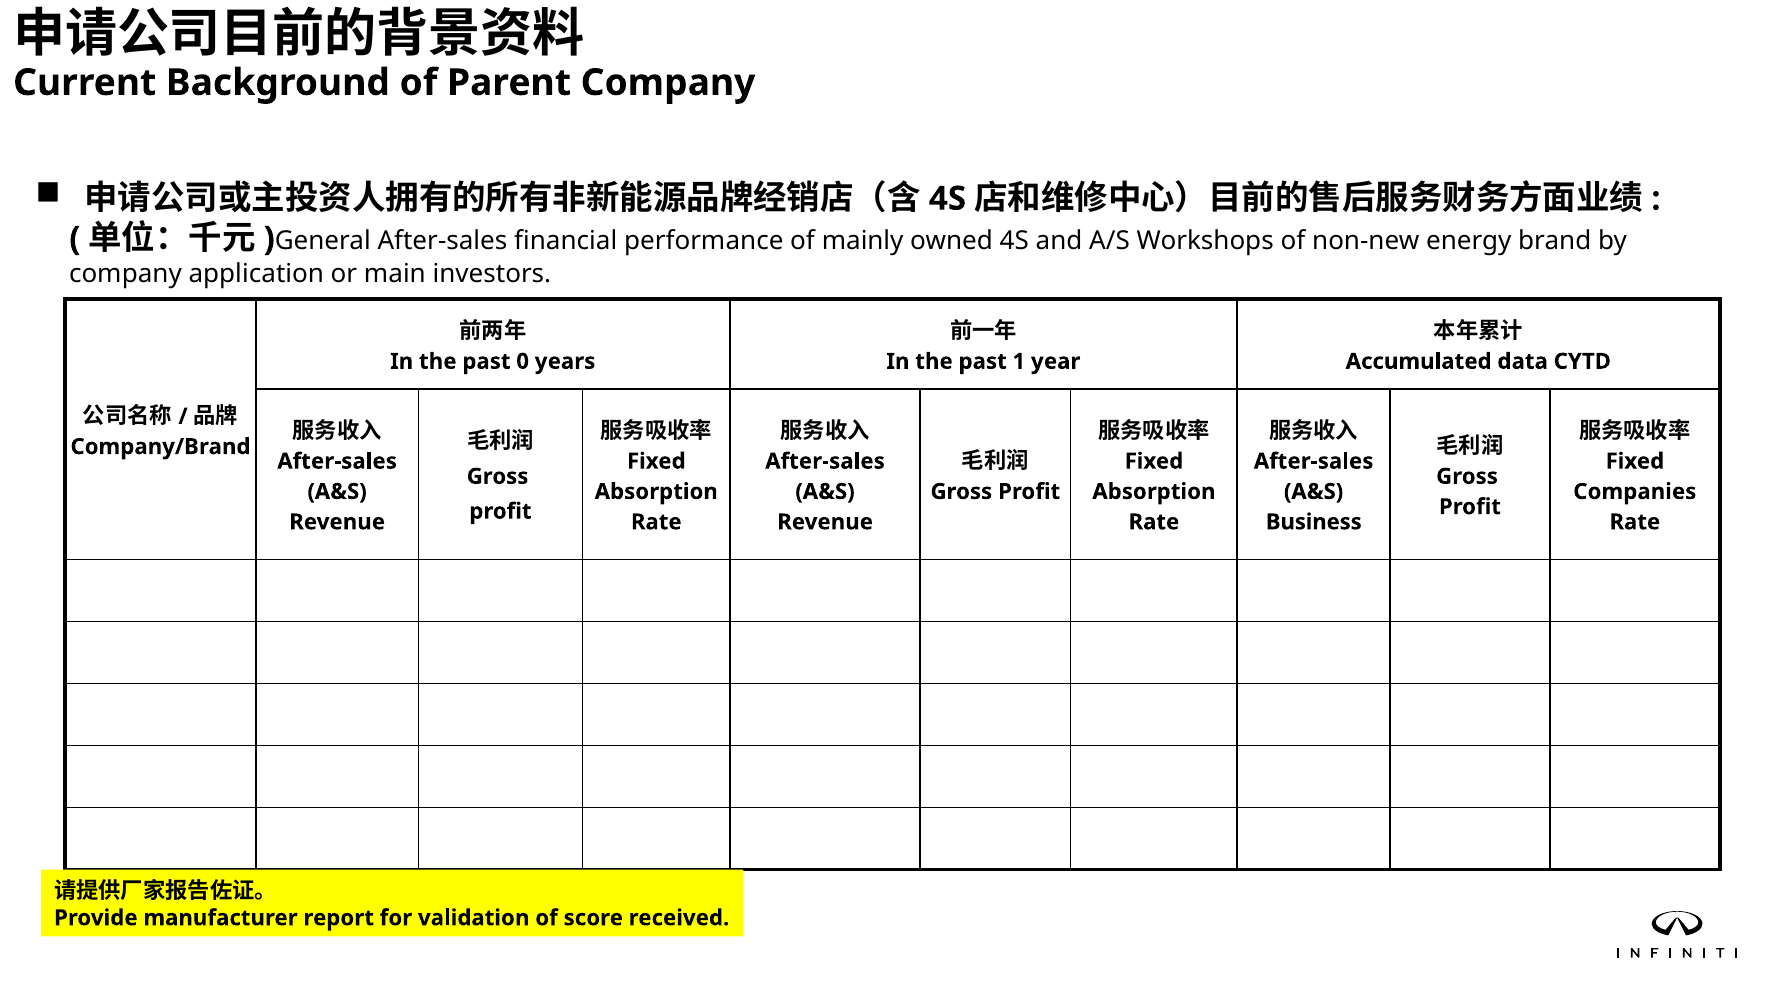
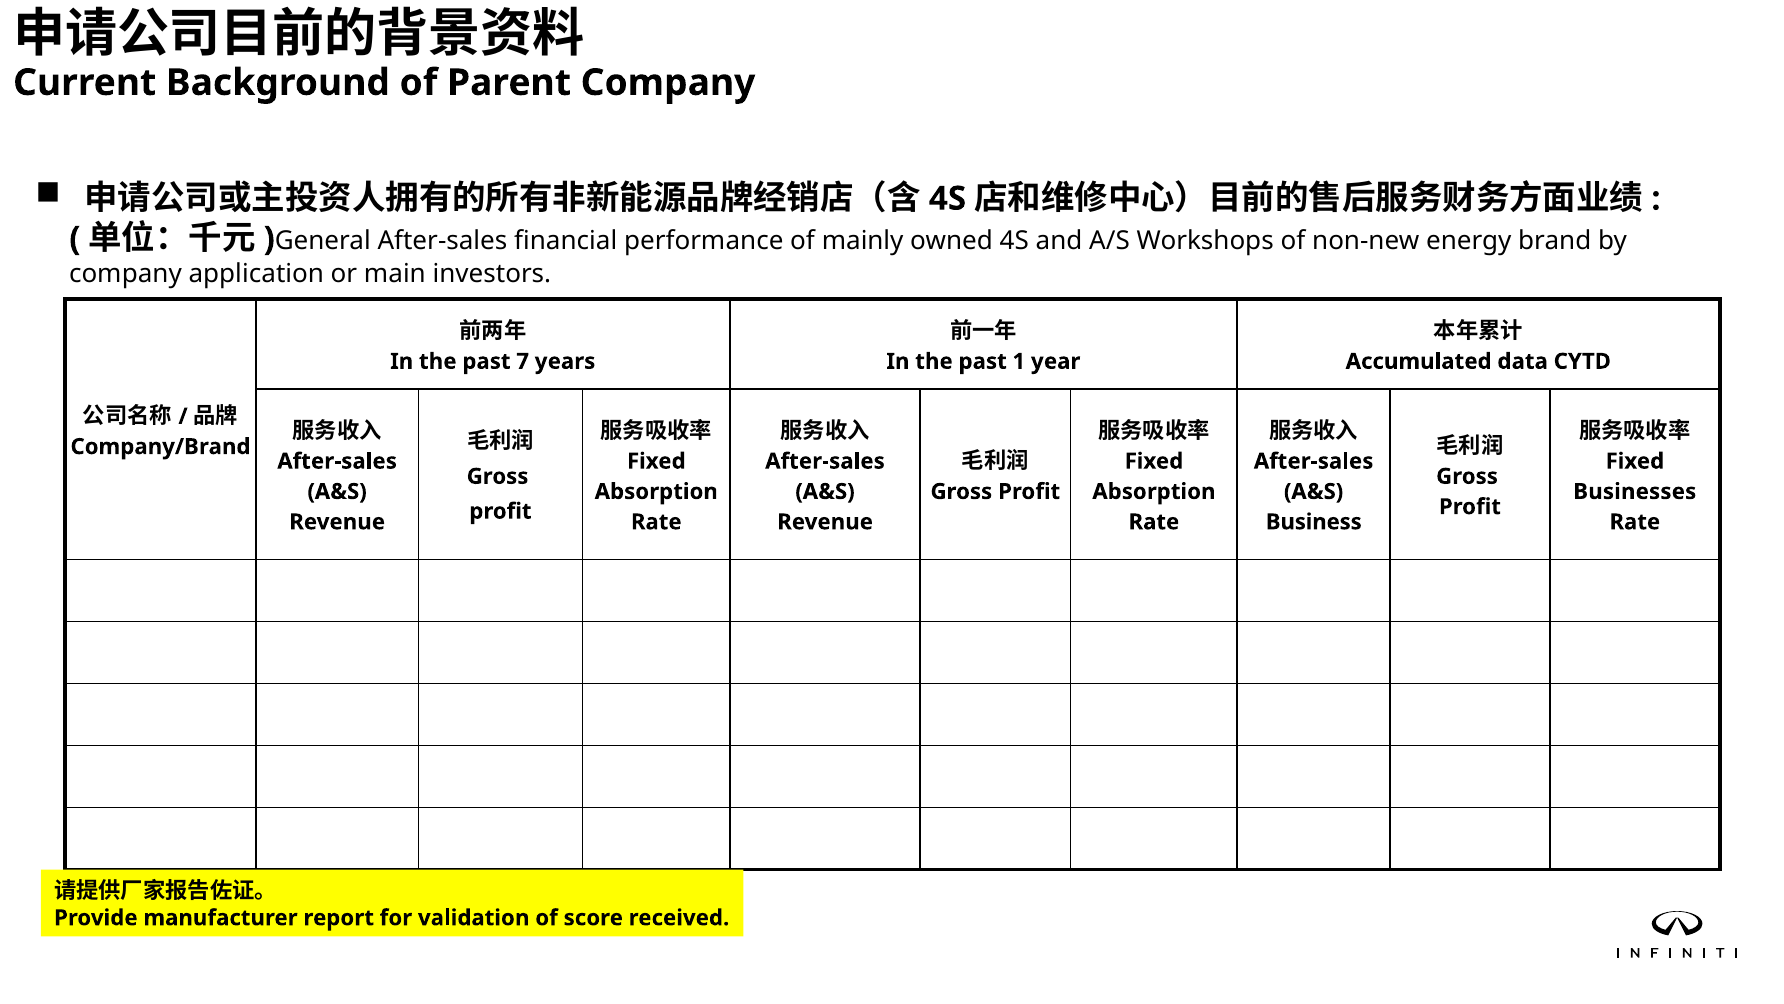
0: 0 -> 7
Companies: Companies -> Businesses
